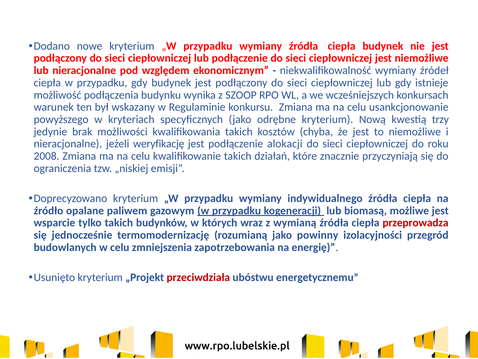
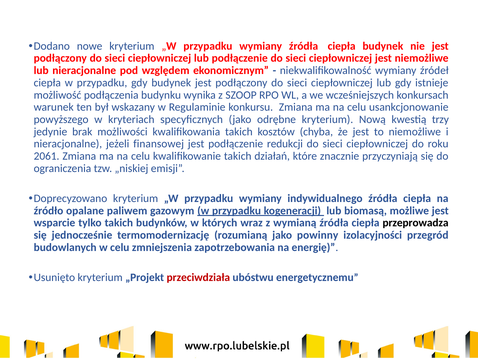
weryfikację: weryfikację -> finansowej
alokacji: alokacji -> redukcji
2008: 2008 -> 2061
przeprowadza colour: red -> black
